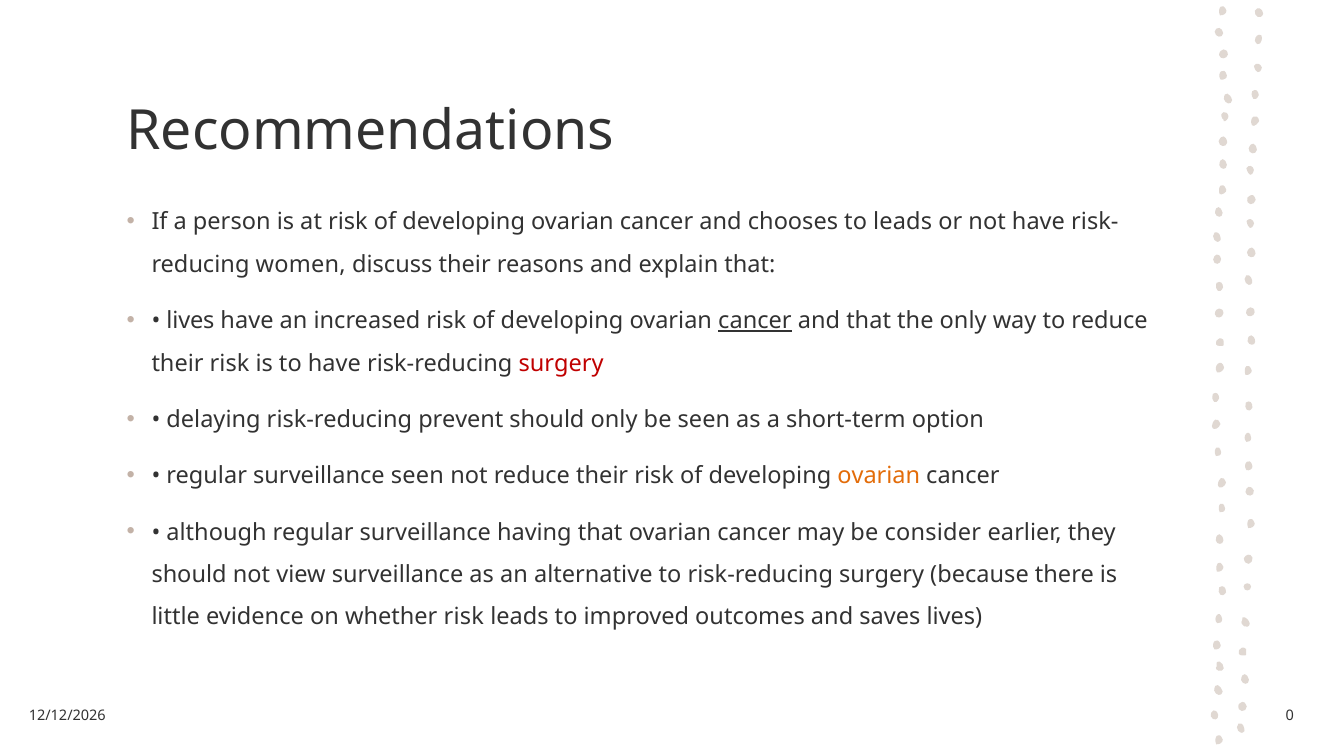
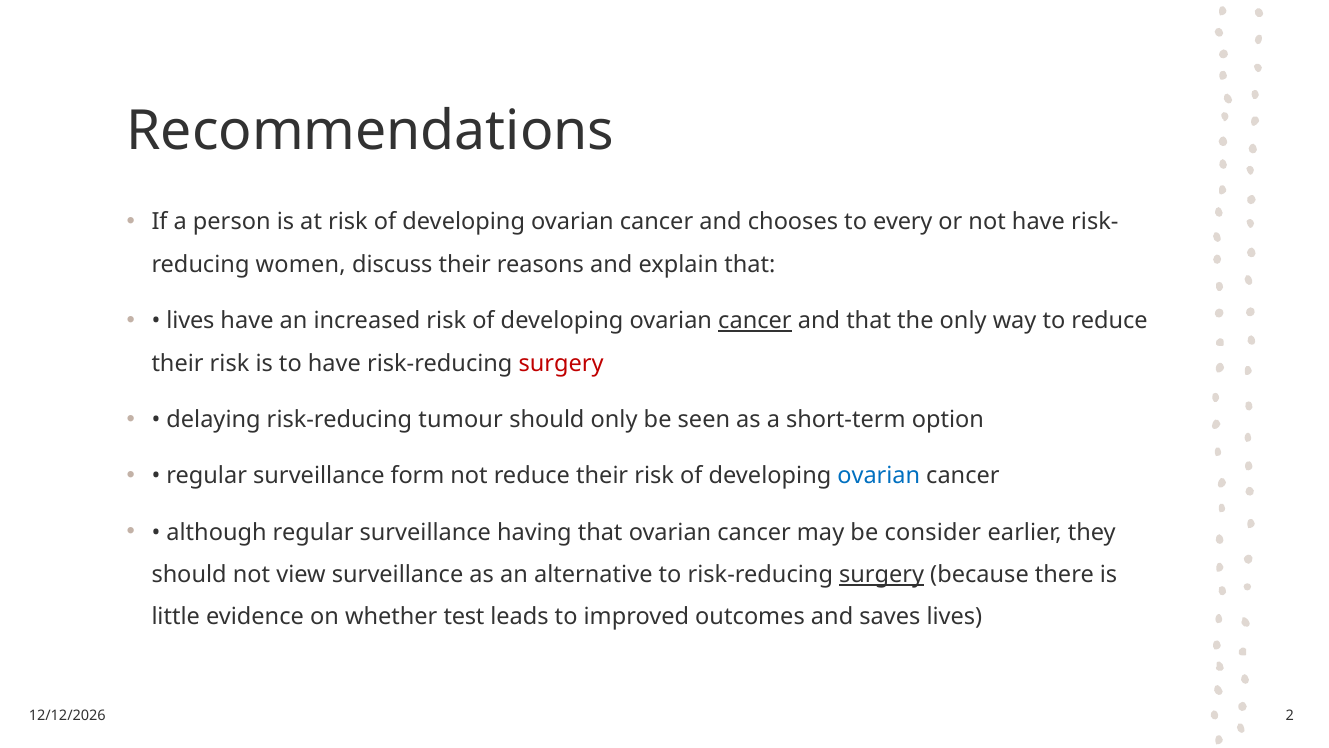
to leads: leads -> every
prevent: prevent -> tumour
surveillance seen: seen -> form
ovarian at (879, 476) colour: orange -> blue
surgery at (882, 574) underline: none -> present
whether risk: risk -> test
0: 0 -> 2
